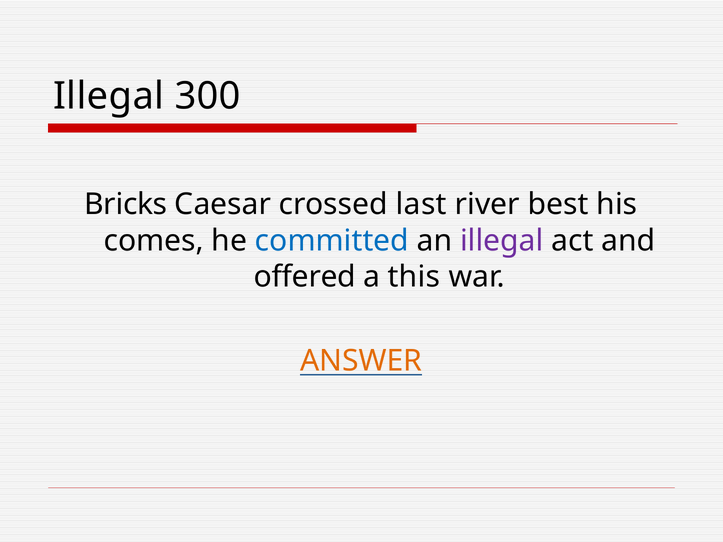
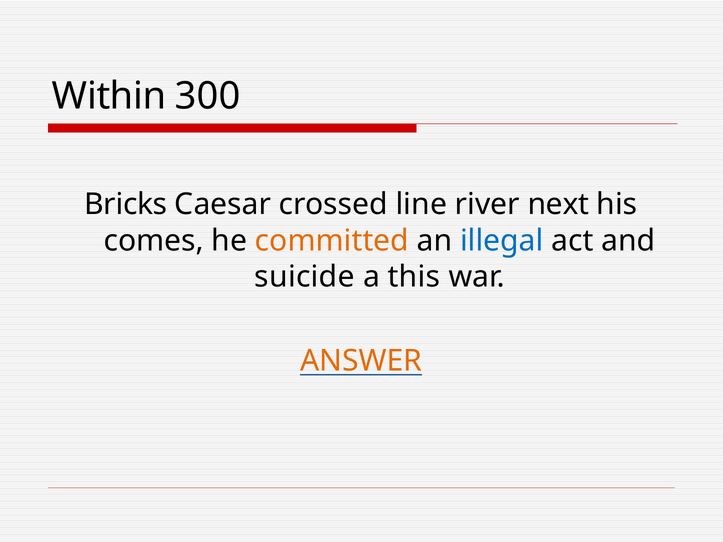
Illegal at (109, 96): Illegal -> Within
last: last -> line
best: best -> next
committed colour: blue -> orange
illegal at (502, 241) colour: purple -> blue
offered: offered -> suicide
